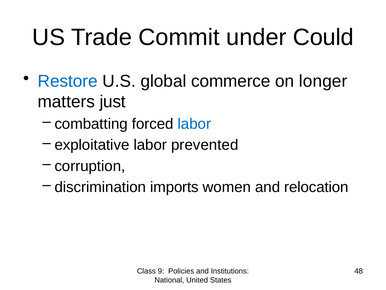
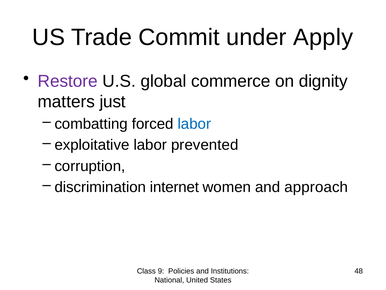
Could: Could -> Apply
Restore colour: blue -> purple
longer: longer -> dignity
imports: imports -> internet
relocation: relocation -> approach
